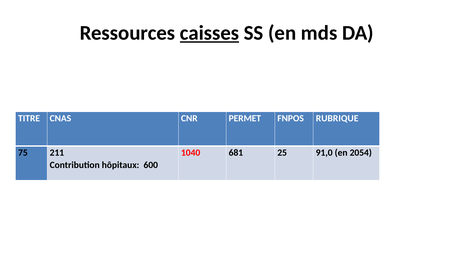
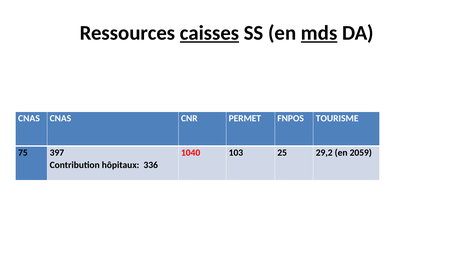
mds underline: none -> present
TITRE at (29, 118): TITRE -> CNAS
RUBRIQUE: RUBRIQUE -> TOURISME
211: 211 -> 397
681: 681 -> 103
91,0: 91,0 -> 29,2
2054: 2054 -> 2059
600: 600 -> 336
